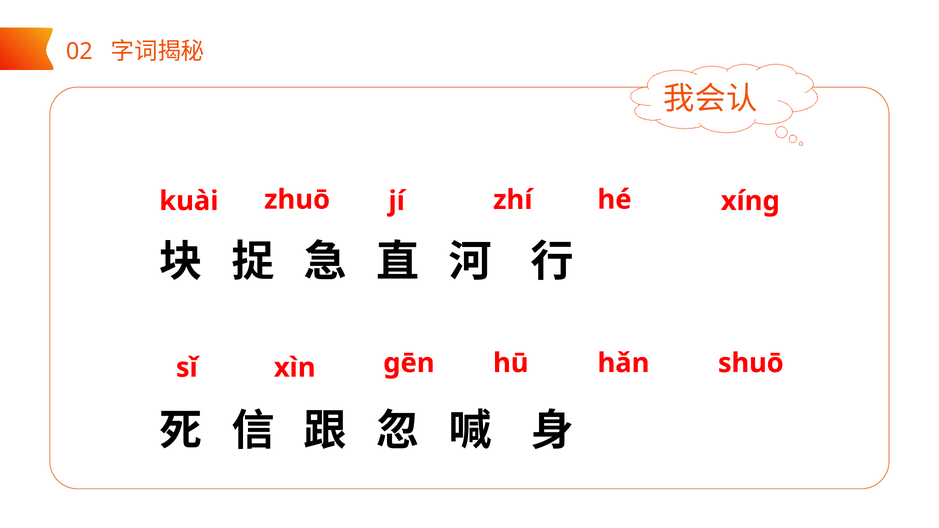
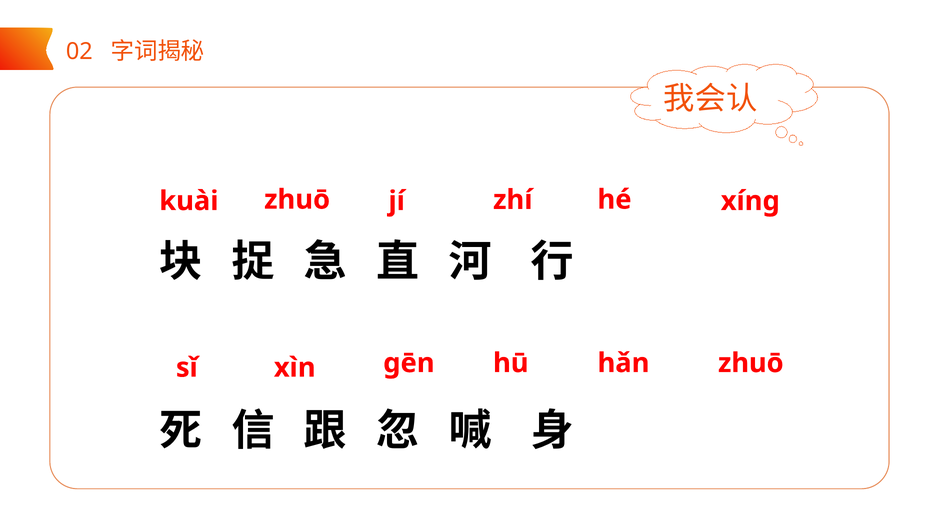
hǎn shuō: shuō -> zhuō
